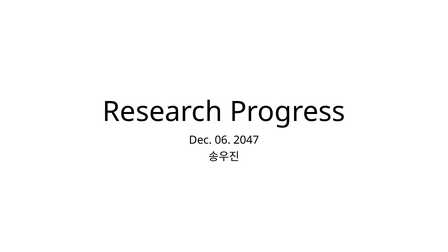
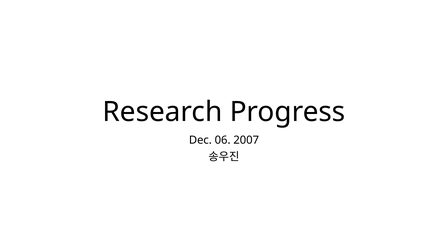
2047: 2047 -> 2007
